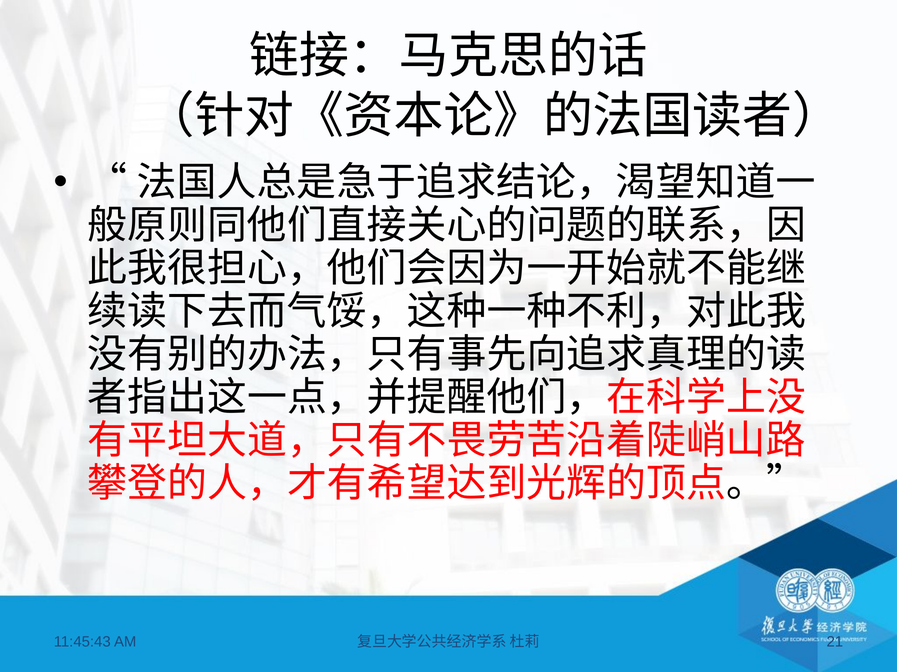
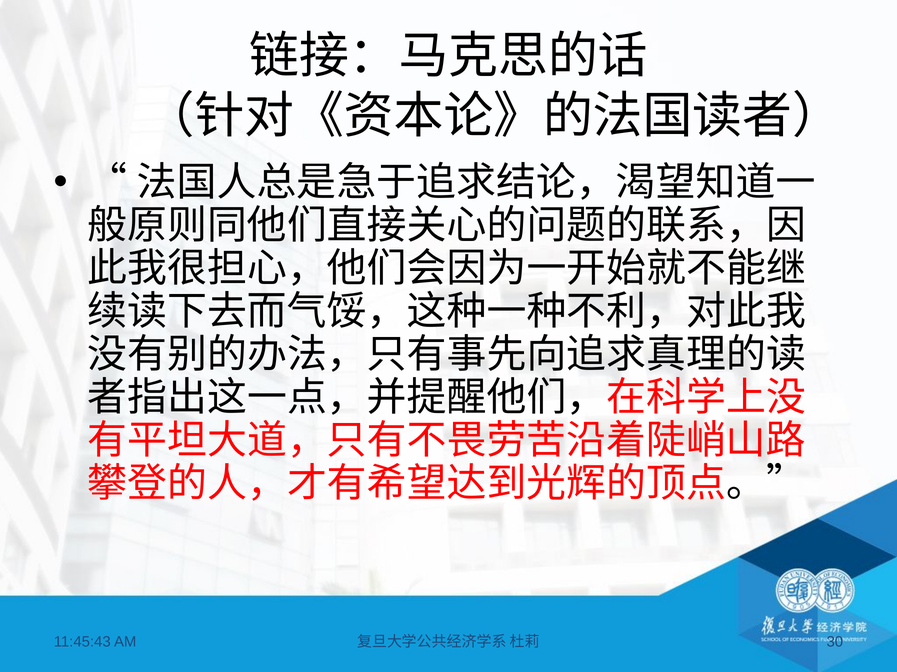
21: 21 -> 30
